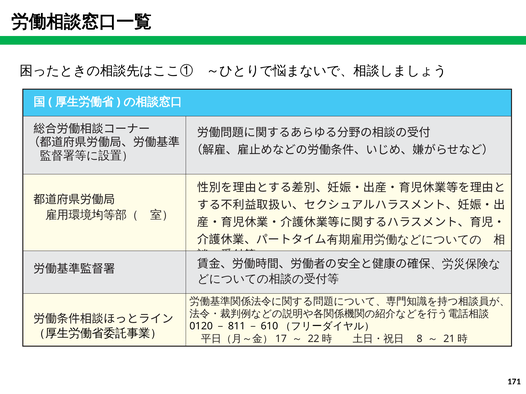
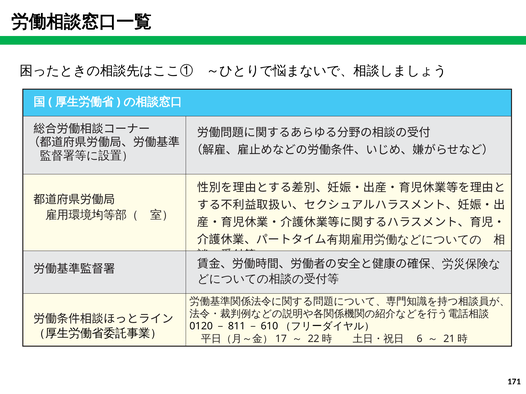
8: 8 -> 6
